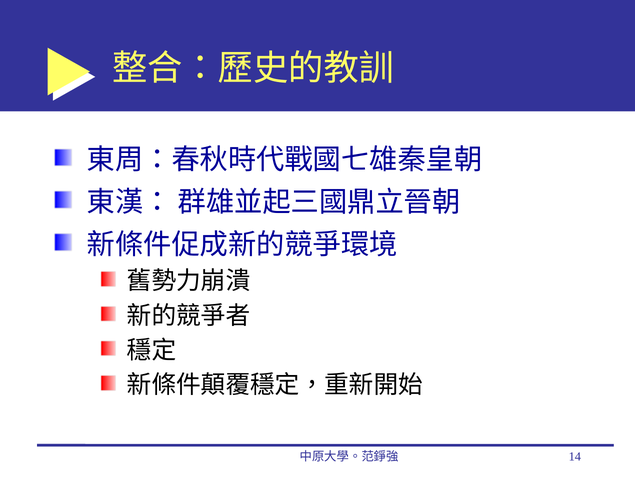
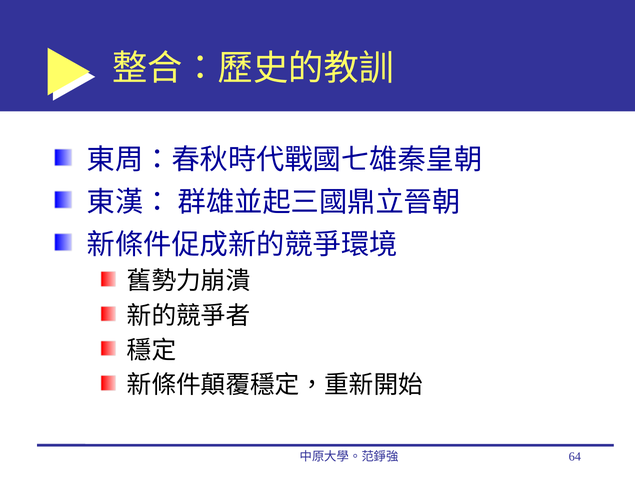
14: 14 -> 64
